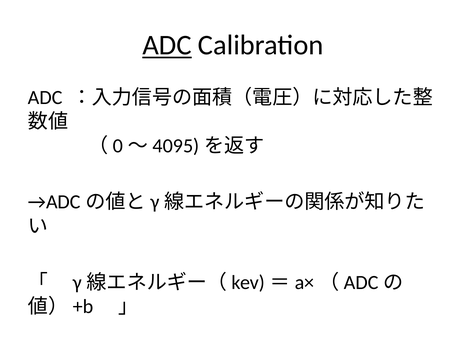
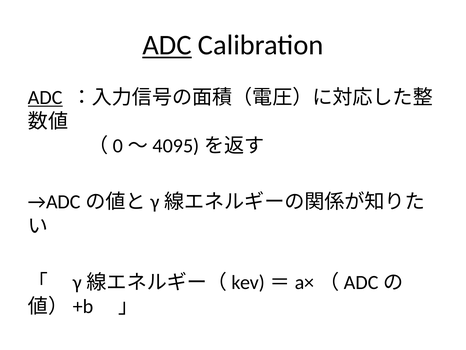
ADC at (45, 97) underline: none -> present
